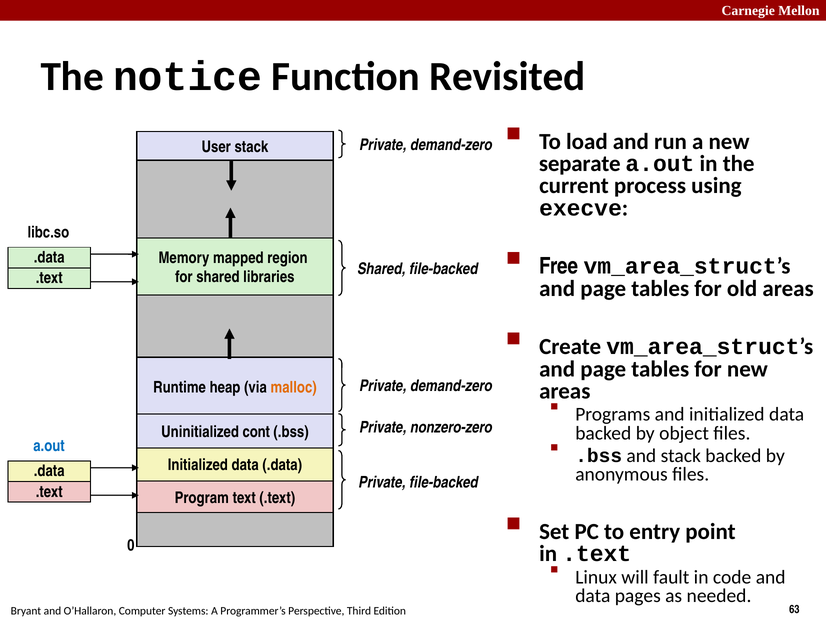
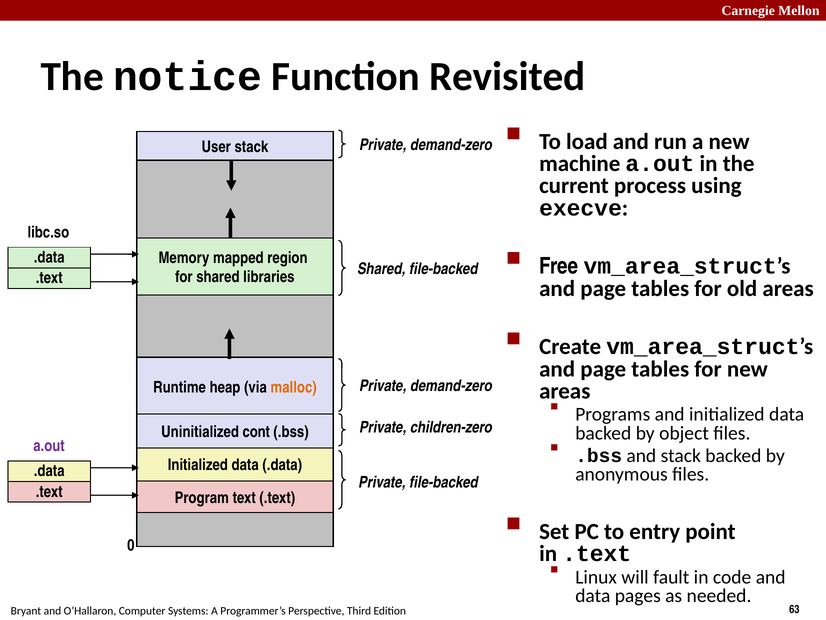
separate: separate -> machine
nonzero-zero: nonzero-zero -> children-zero
a.out at (49, 445) colour: blue -> purple
